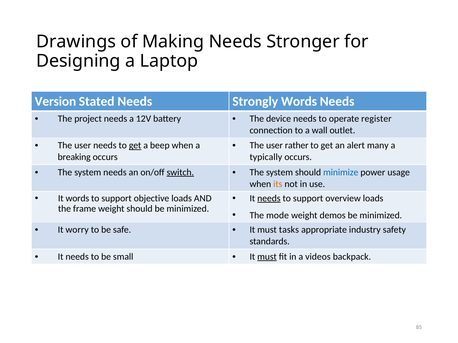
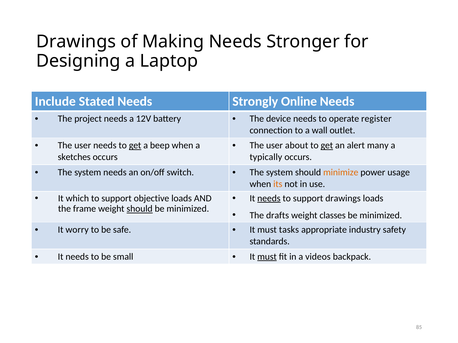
Version: Version -> Include
Strongly Words: Words -> Online
rather: rather -> about
get at (327, 146) underline: none -> present
breaking: breaking -> sketches
switch underline: present -> none
minimize colour: blue -> orange
It words: words -> which
support overview: overview -> drawings
should at (140, 209) underline: none -> present
mode: mode -> drafts
demos: demos -> classes
